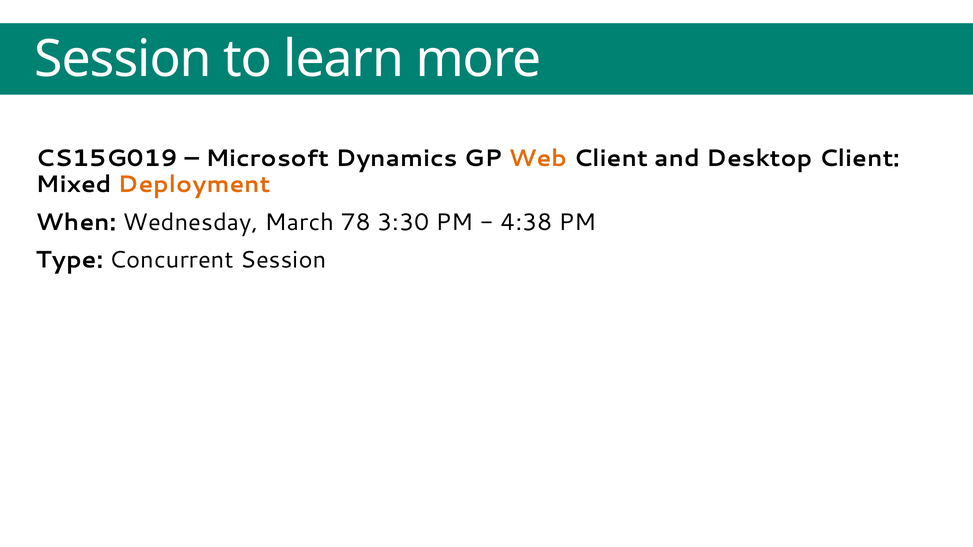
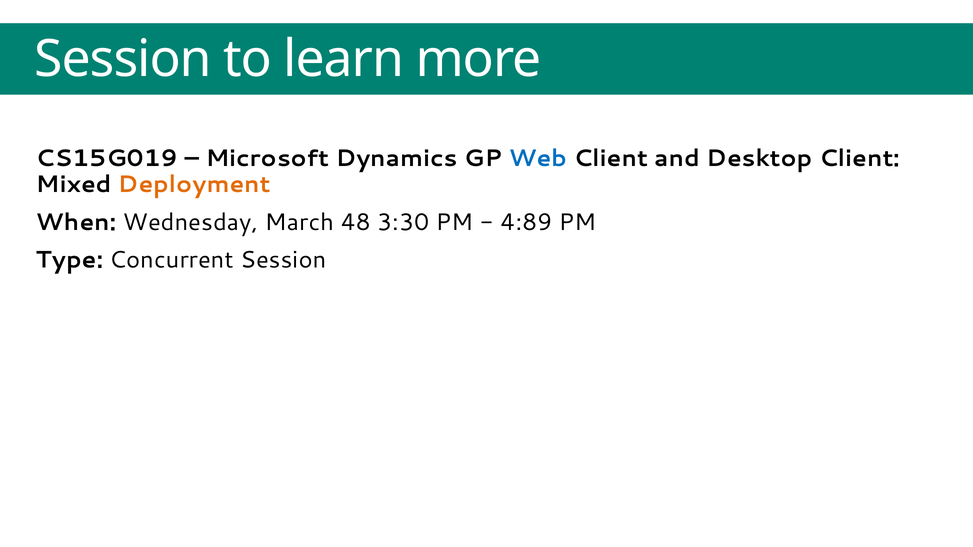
Web colour: orange -> blue
78: 78 -> 48
4:38: 4:38 -> 4:89
